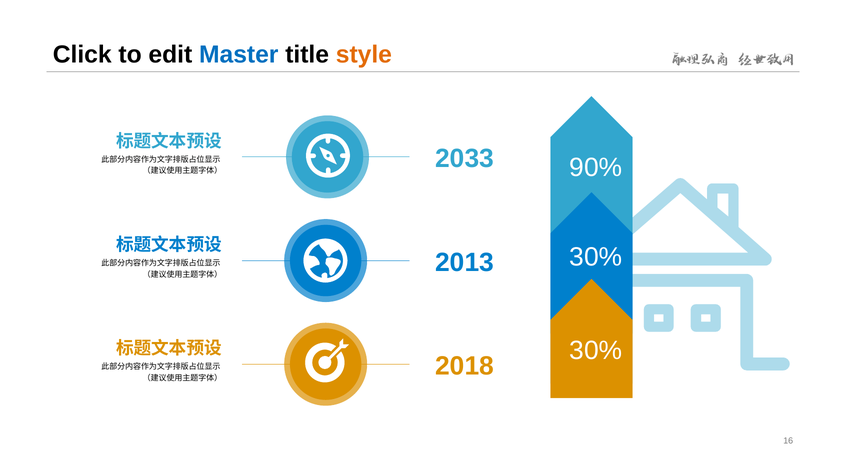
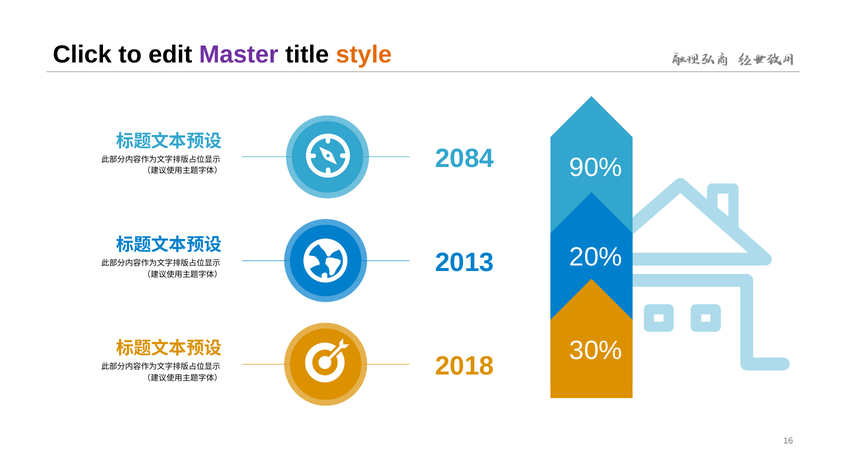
Master colour: blue -> purple
2033: 2033 -> 2084
30% at (596, 257): 30% -> 20%
